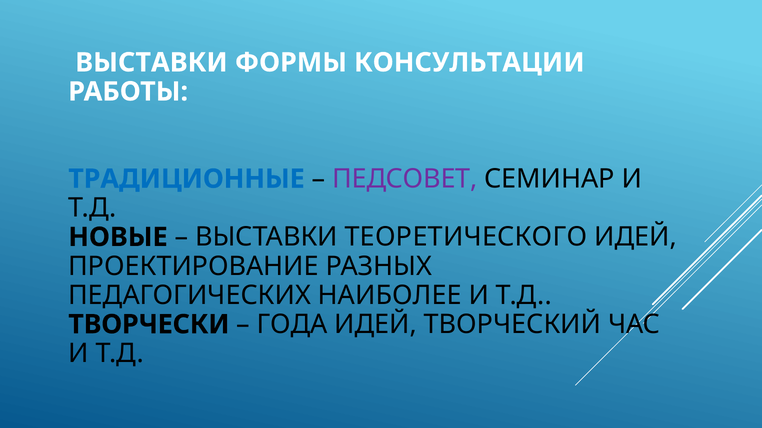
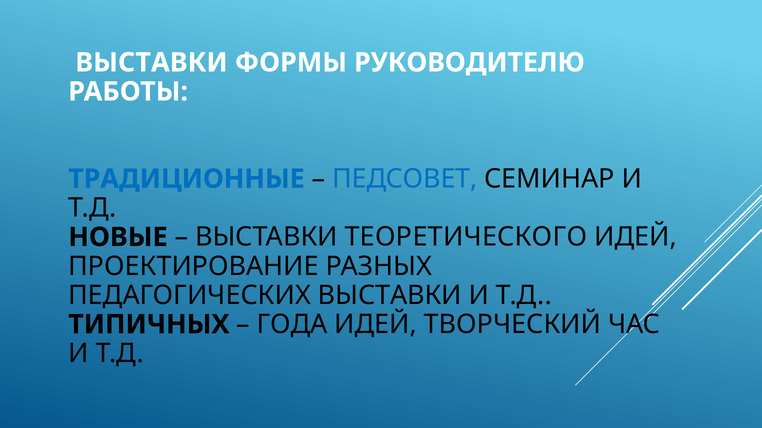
КОНСУЛЬТАЦИИ: КОНСУЛЬТАЦИИ -> РУКОВОДИТЕЛЮ
ПЕДСОВЕТ colour: purple -> blue
ПЕДАГОГИЧЕСКИХ НАИБОЛЕЕ: НАИБОЛЕЕ -> ВЫСТАВКИ
ТВОРЧЕСКИ: ТВОРЧЕСКИ -> ТИПИЧНЫХ
